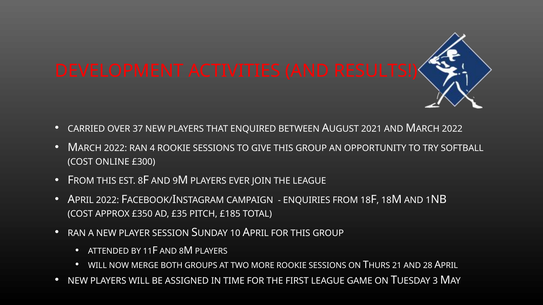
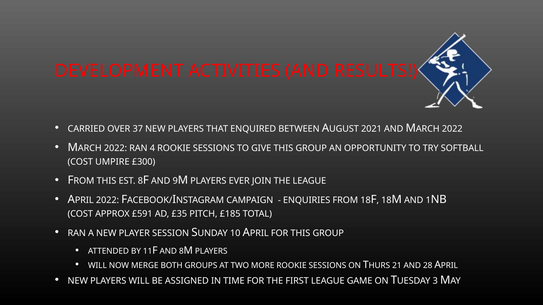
ONLINE: ONLINE -> UMPIRE
£350: £350 -> £591
